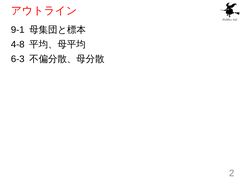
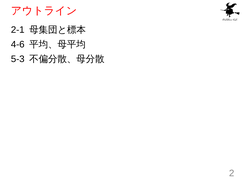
9-1: 9-1 -> 2-1
4-8: 4-8 -> 4-6
6-3: 6-3 -> 5-3
